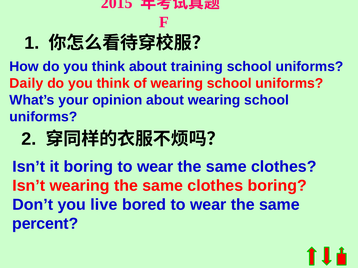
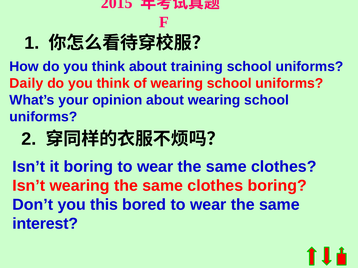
live: live -> this
percent: percent -> interest
